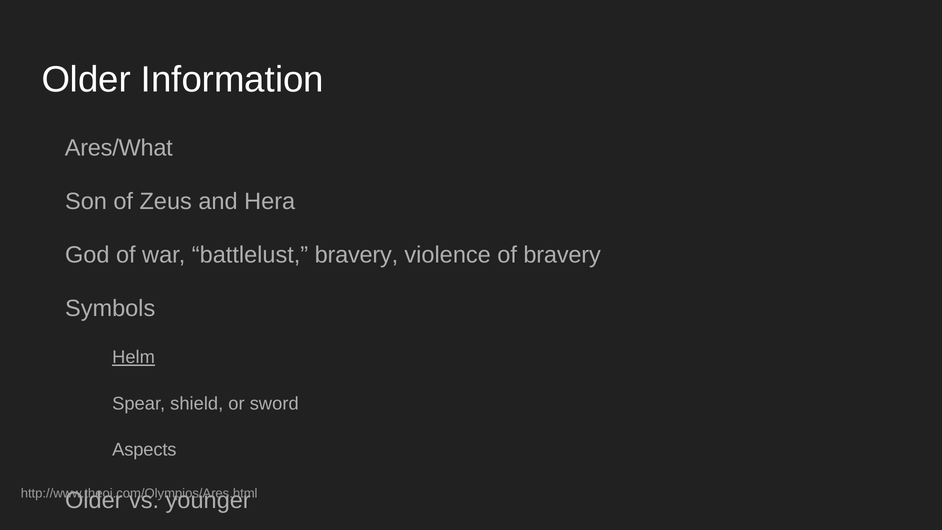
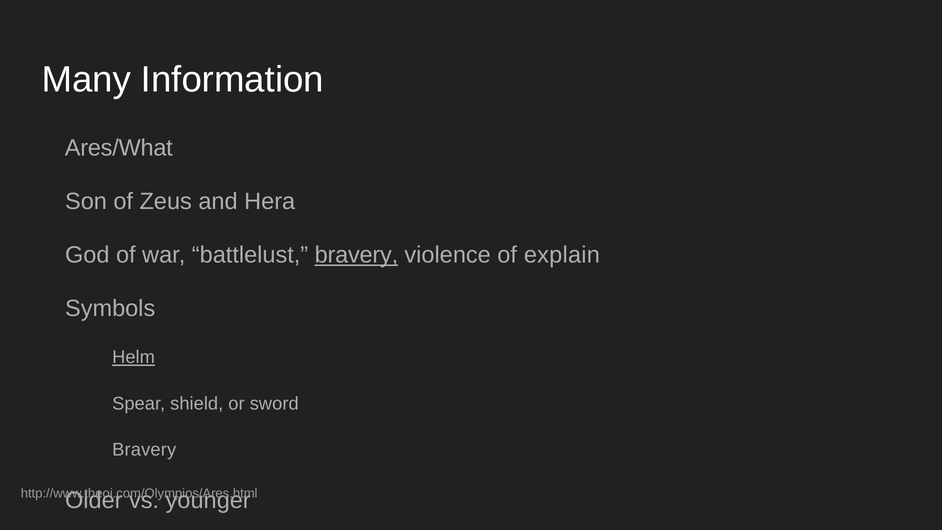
Older at (86, 80): Older -> Many
bravery at (356, 255) underline: none -> present
of bravery: bravery -> explain
Aspects at (144, 450): Aspects -> Bravery
